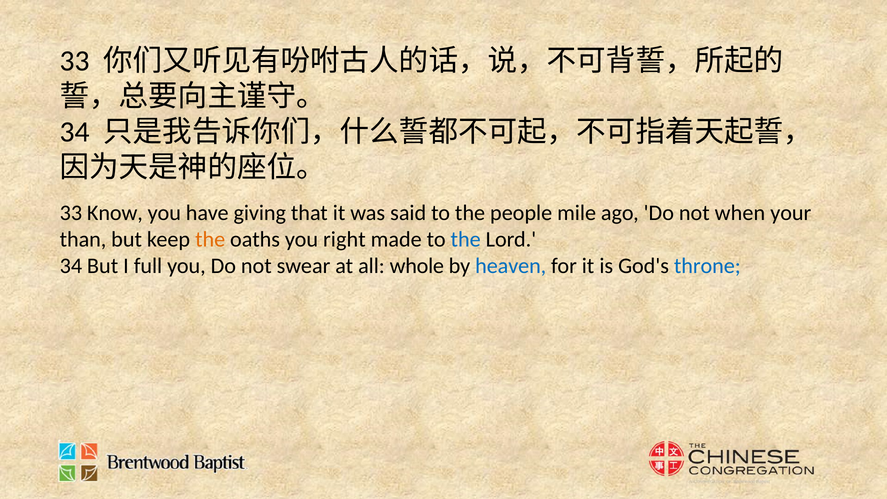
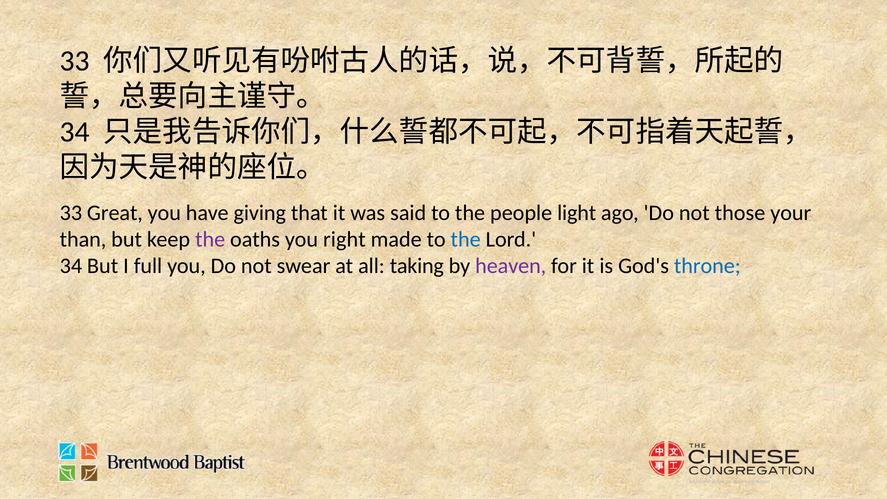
Know: Know -> Great
mile: mile -> light
when: when -> those
the at (210, 240) colour: orange -> purple
whole: whole -> taking
heaven colour: blue -> purple
